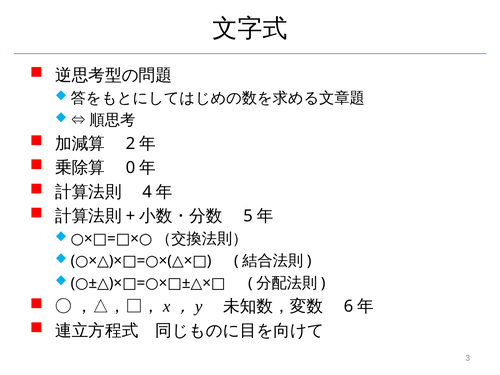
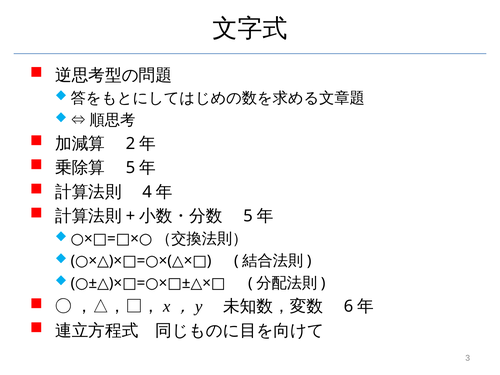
0 at (130, 168): 0 -> 5
